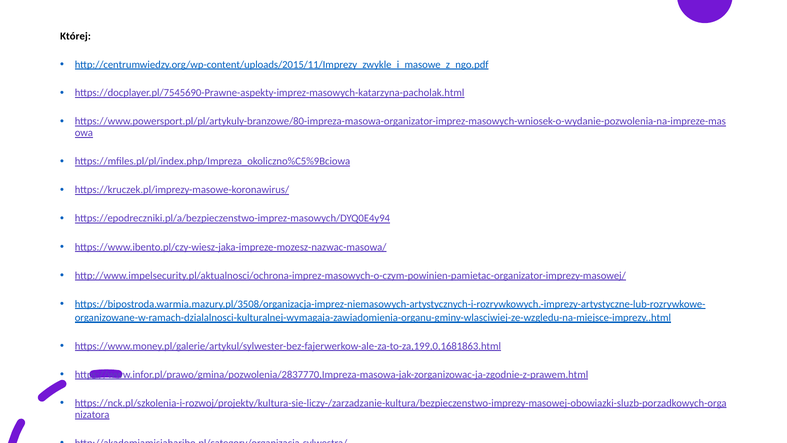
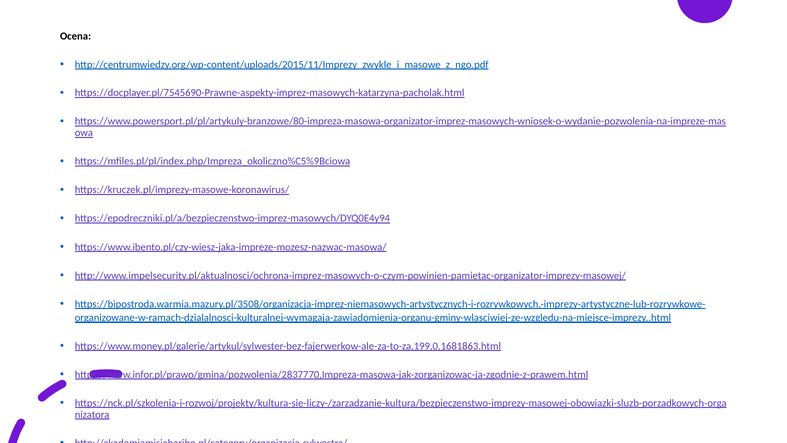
Której: Której -> Ocena
